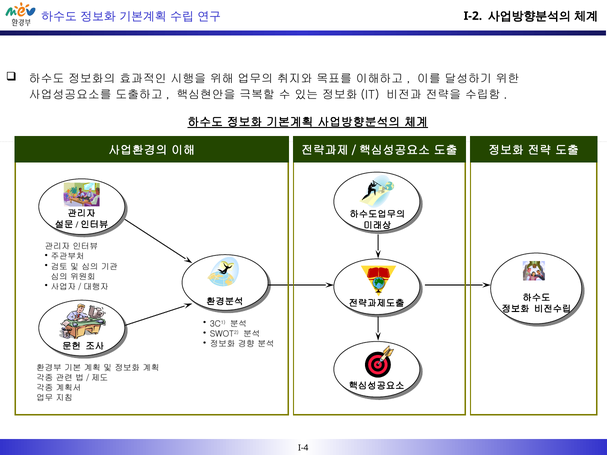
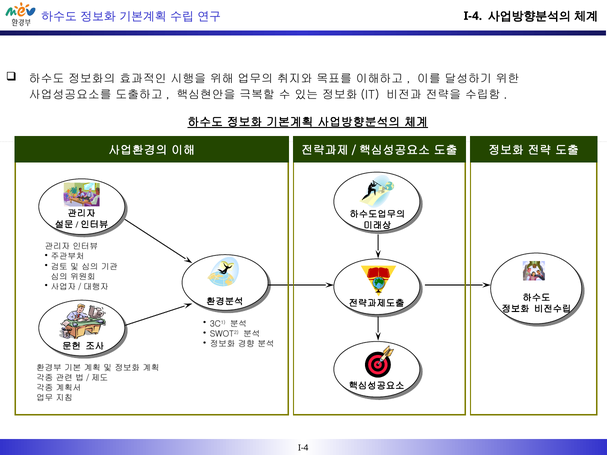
I-2 at (473, 16): I-2 -> I-4
